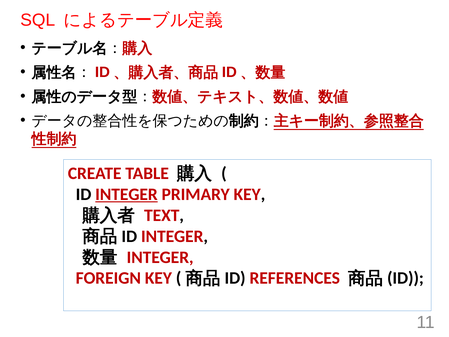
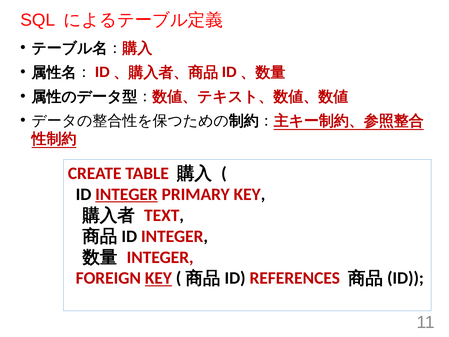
KEY at (158, 278) underline: none -> present
